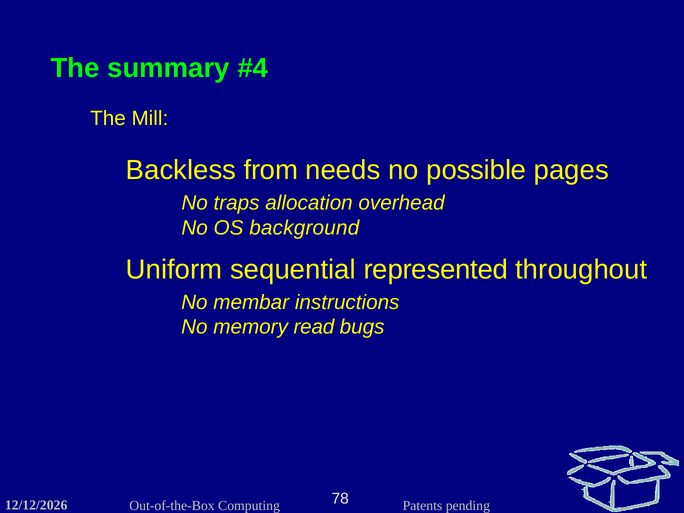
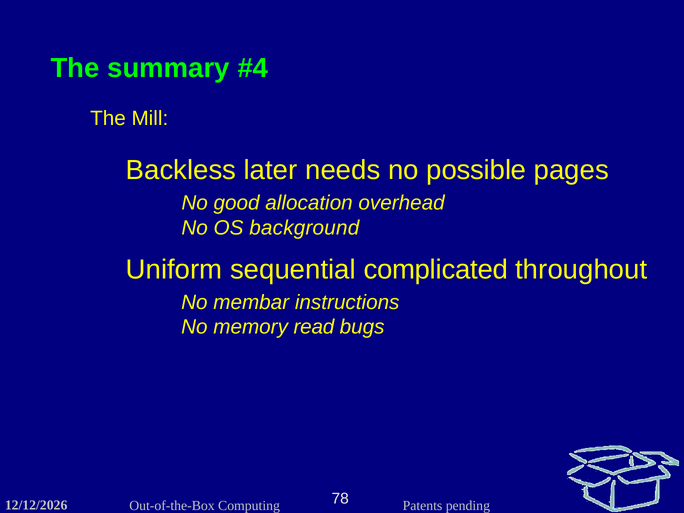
from: from -> later
traps: traps -> good
represented: represented -> complicated
